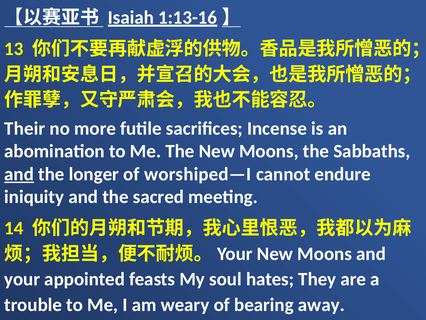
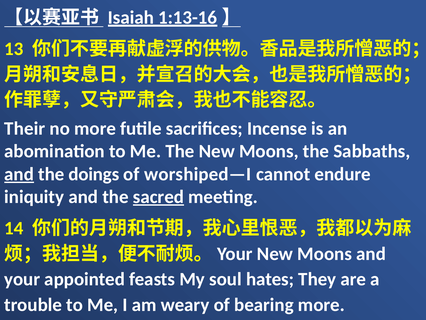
longer: longer -> doings
sacred underline: none -> present
bearing away: away -> more
